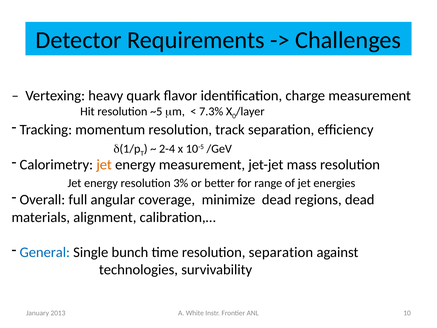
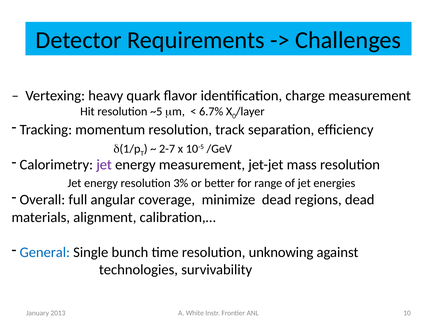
7.3%: 7.3% -> 6.7%
2-4: 2-4 -> 2-7
jet at (104, 165) colour: orange -> purple
resolution separation: separation -> unknowing
